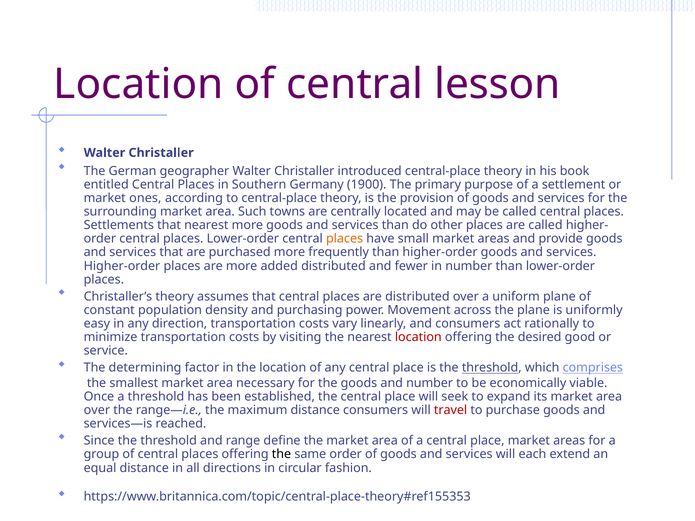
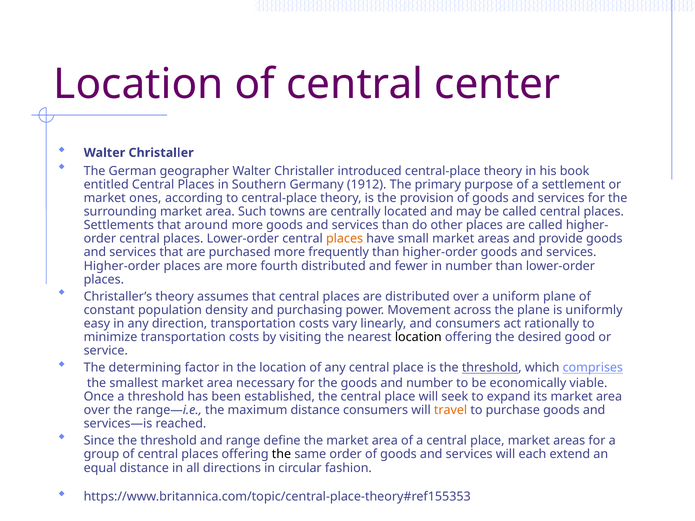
lesson: lesson -> center
1900: 1900 -> 1912
that nearest: nearest -> around
added: added -> fourth
location at (418, 337) colour: red -> black
travel colour: red -> orange
